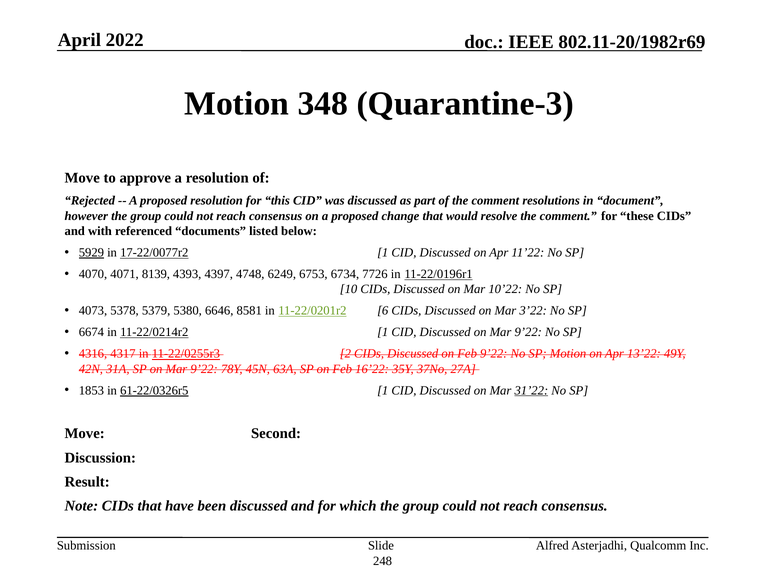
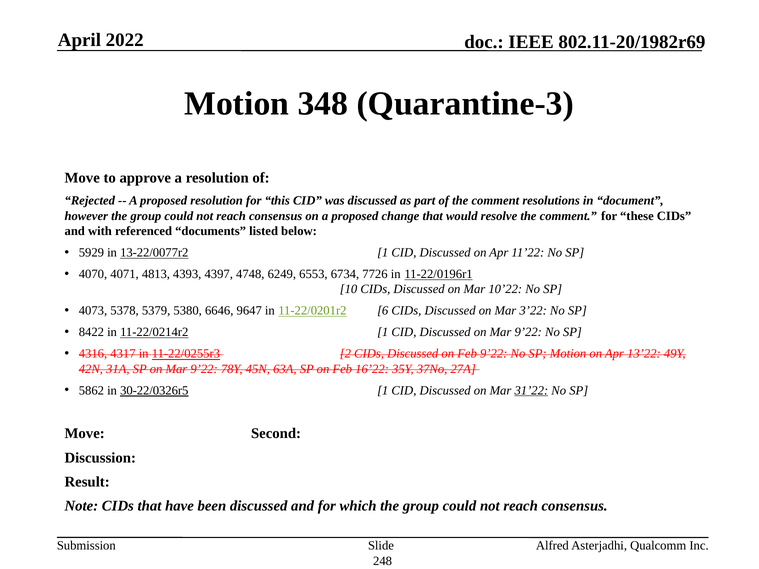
5929 underline: present -> none
17-22/0077r2: 17-22/0077r2 -> 13-22/0077r2
8139: 8139 -> 4813
6753: 6753 -> 6553
8581: 8581 -> 9647
6674: 6674 -> 8422
1853: 1853 -> 5862
61-22/0326r5: 61-22/0326r5 -> 30-22/0326r5
